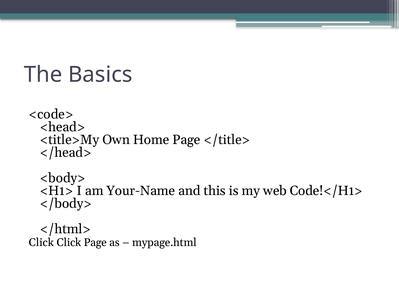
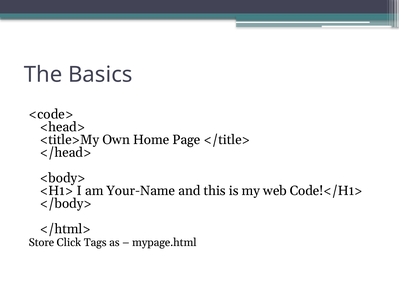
Click at (41, 243): Click -> Store
Click Page: Page -> Tags
